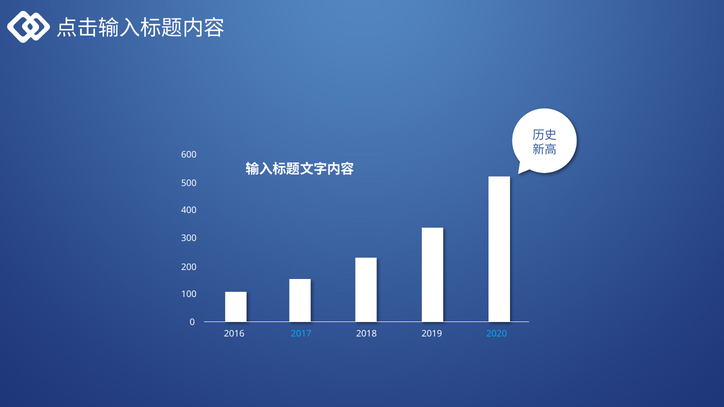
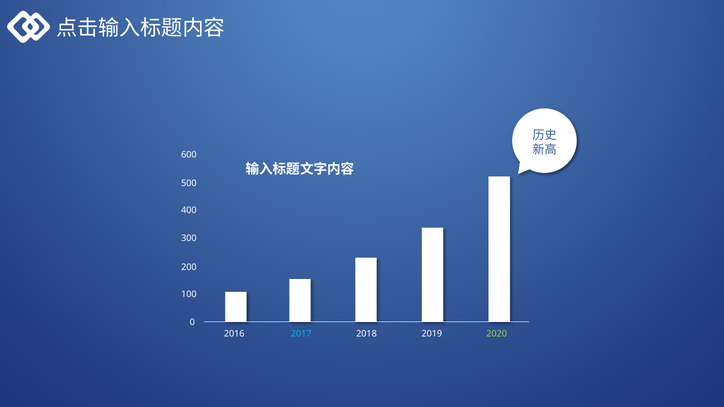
2020 colour: light blue -> light green
